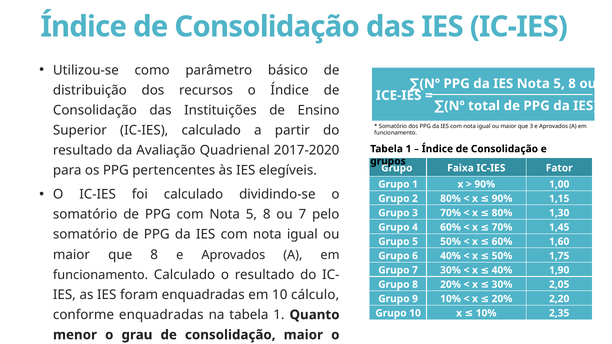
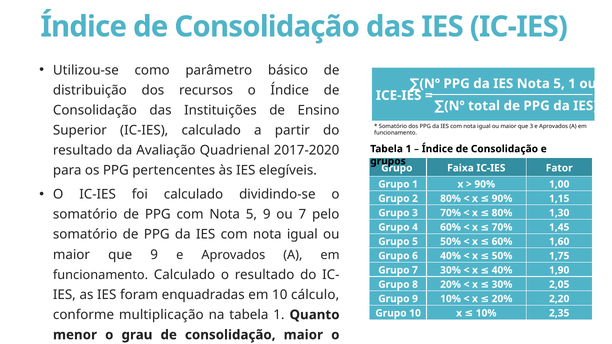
IES Nota 5 8: 8 -> 1
com Nota 5 8: 8 -> 9
que 8: 8 -> 9
conforme enquadradas: enquadradas -> multiplicação
